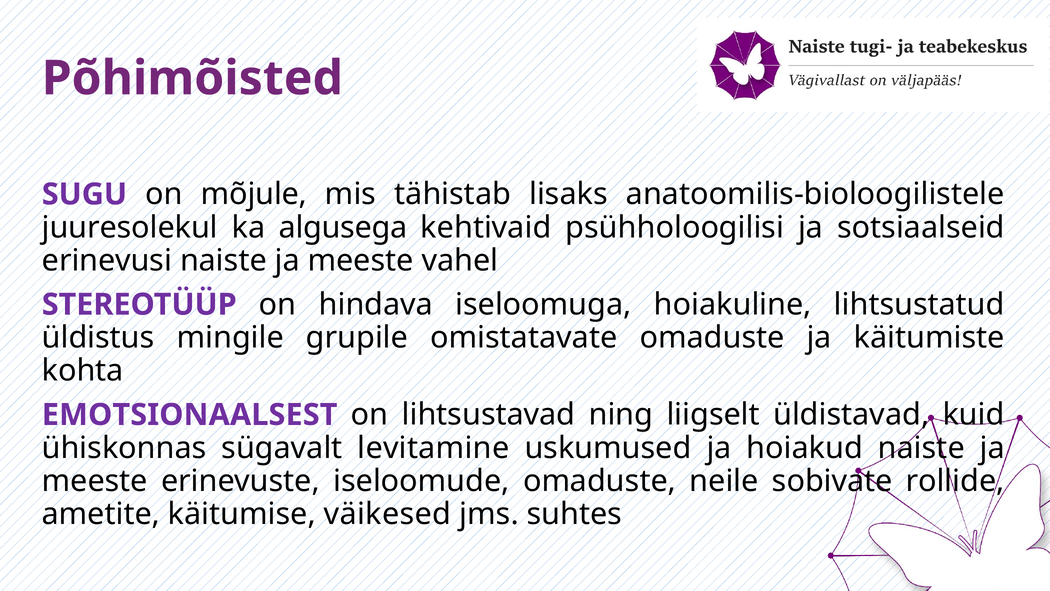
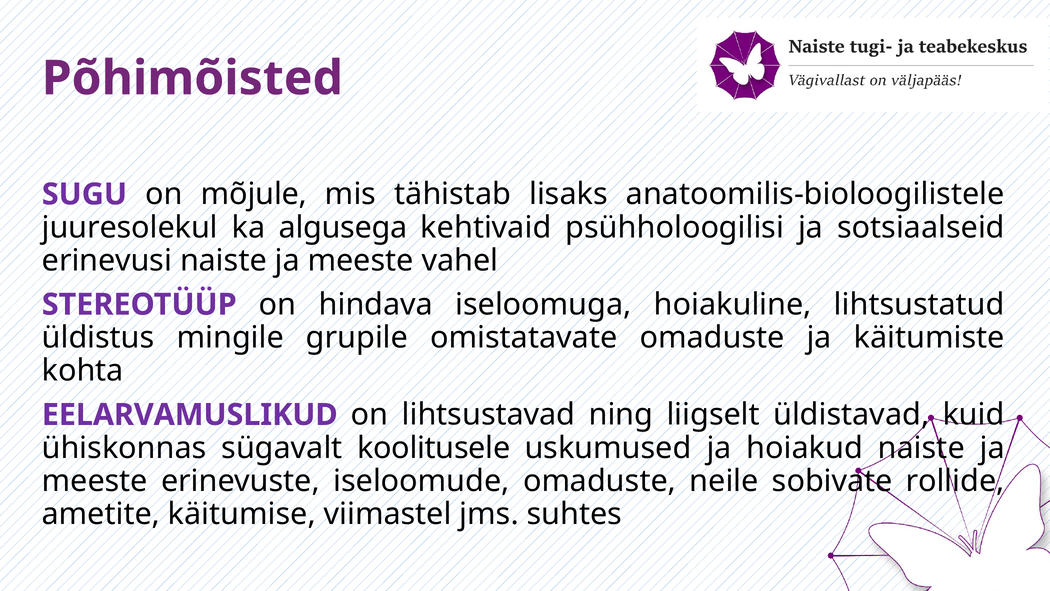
EMOTSIONAALSEST: EMOTSIONAALSEST -> EELARVAMUSLIKUD
levitamine: levitamine -> koolitusele
väikesed: väikesed -> viimastel
